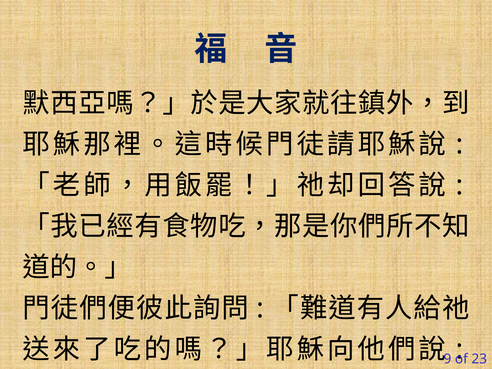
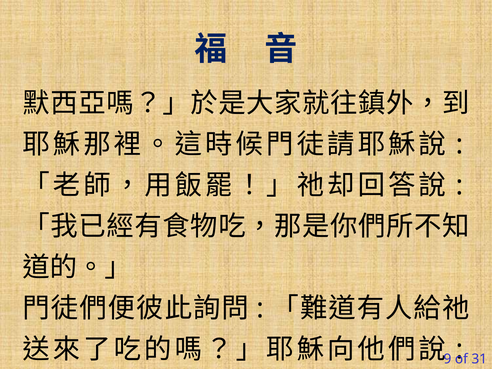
23: 23 -> 31
